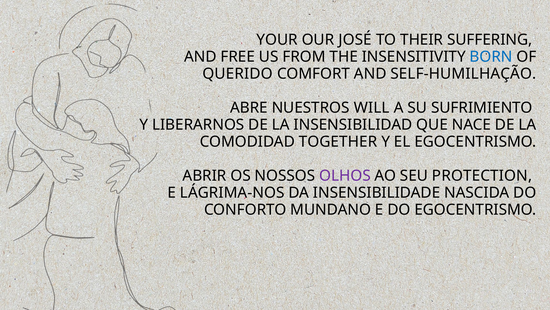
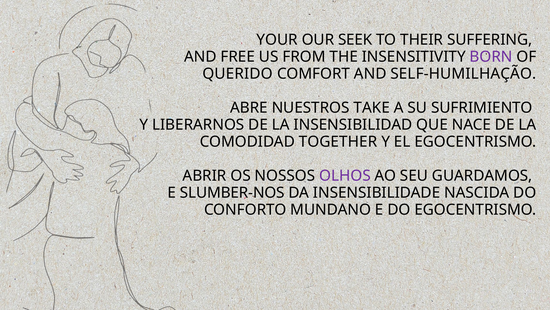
JOSÉ: JOSÉ -> SEEK
BORN colour: blue -> purple
WILL: WILL -> TAKE
PROTECTION: PROTECTION -> GUARDAMOS
LÁGRIMA-NOS: LÁGRIMA-NOS -> SLUMBER-NOS
